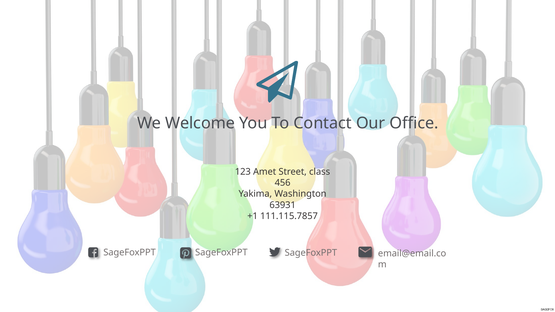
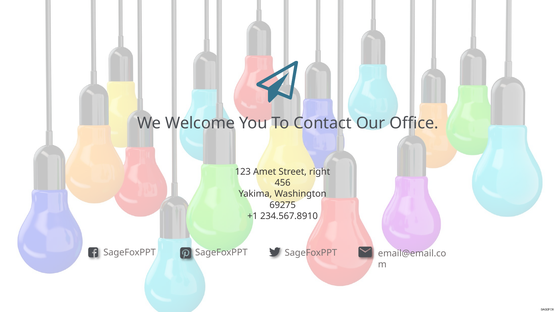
class: class -> right
63931: 63931 -> 69275
111.115.7857: 111.115.7857 -> 234.567.8910
